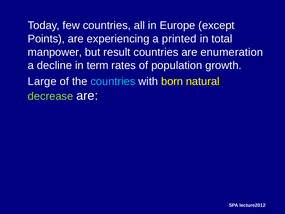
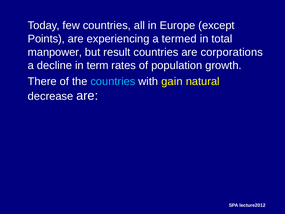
printed: printed -> termed
enumeration: enumeration -> corporations
Large: Large -> There
born: born -> gain
decrease colour: light green -> white
